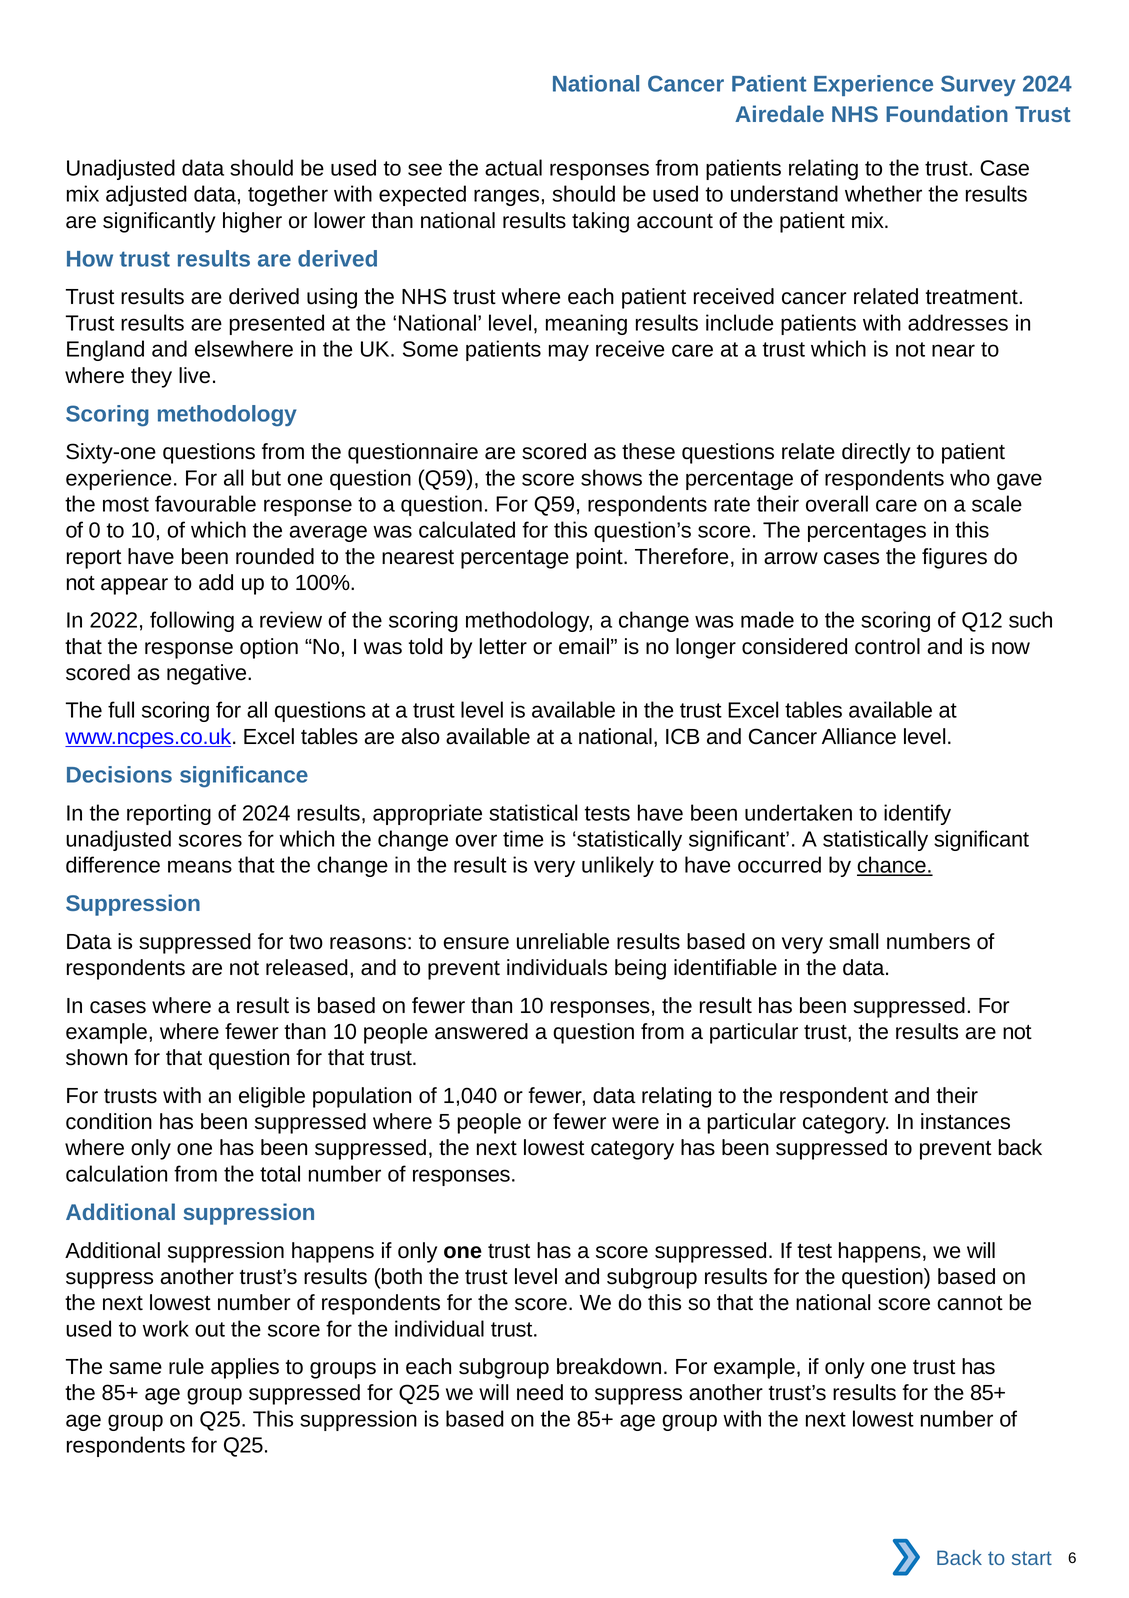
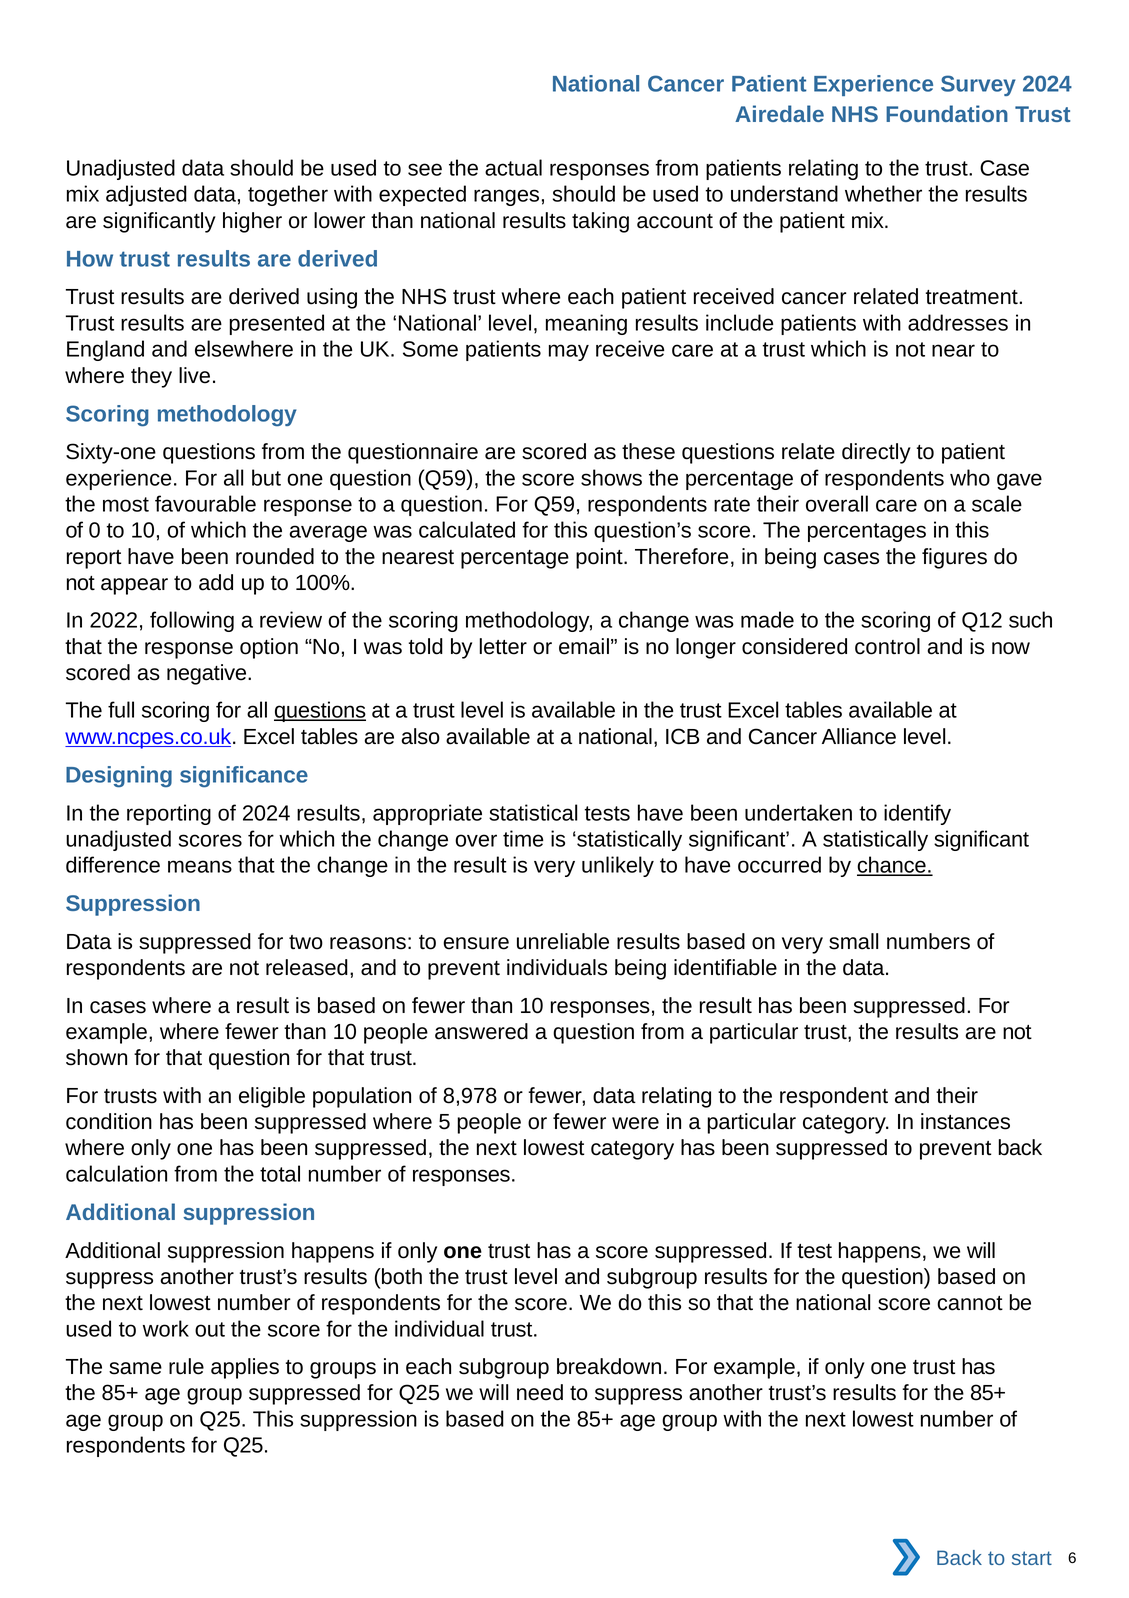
in arrow: arrow -> being
questions at (320, 711) underline: none -> present
Decisions: Decisions -> Designing
1,040: 1,040 -> 8,978
